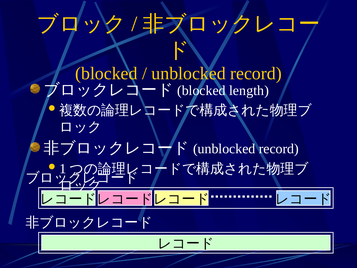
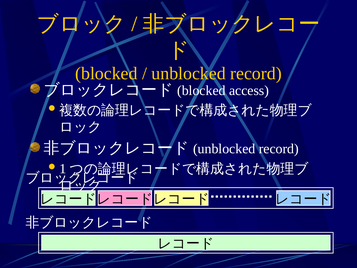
length: length -> access
